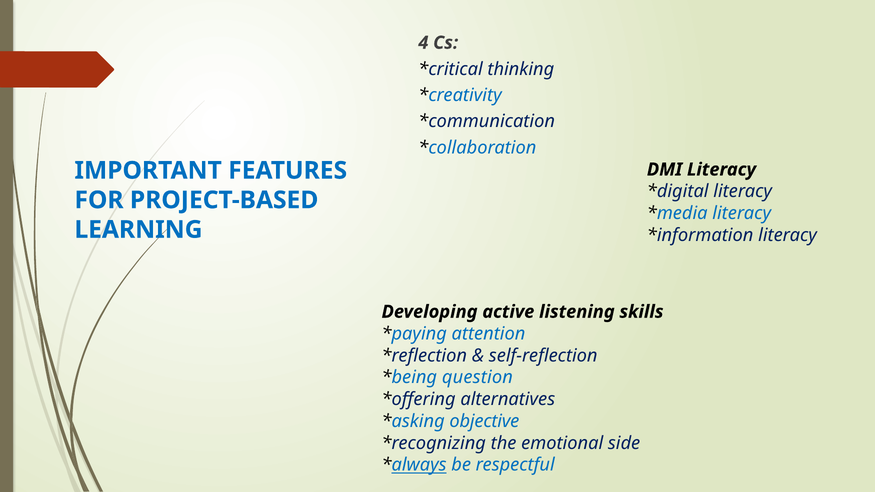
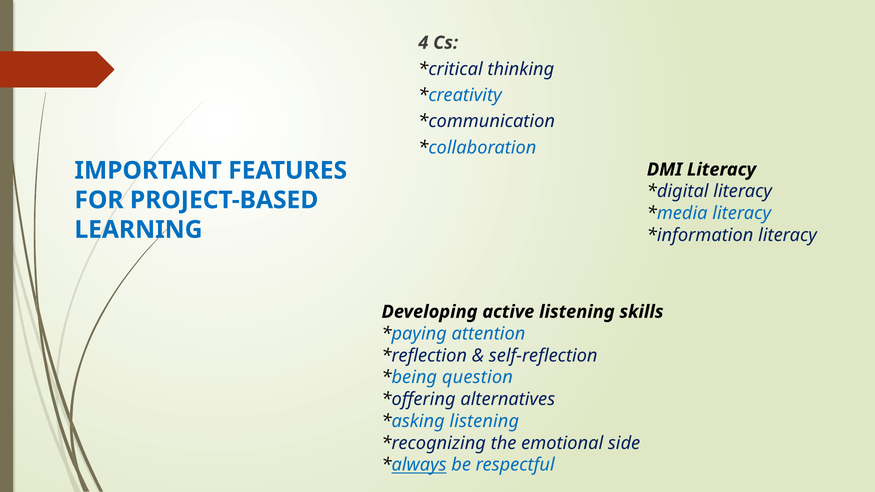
objective at (484, 421): objective -> listening
